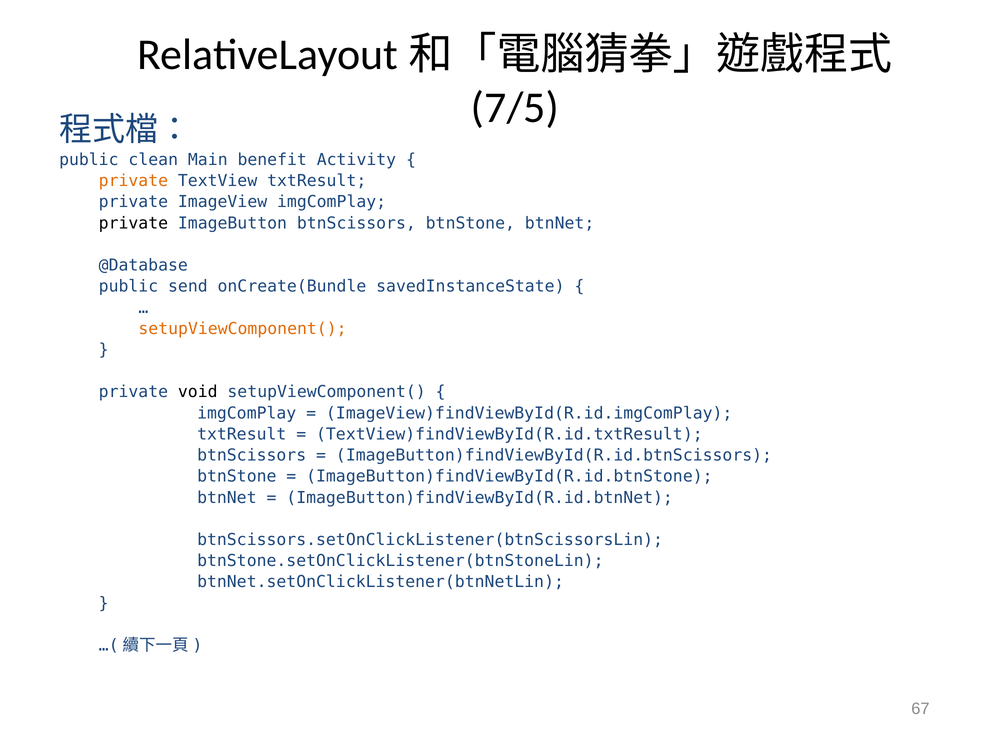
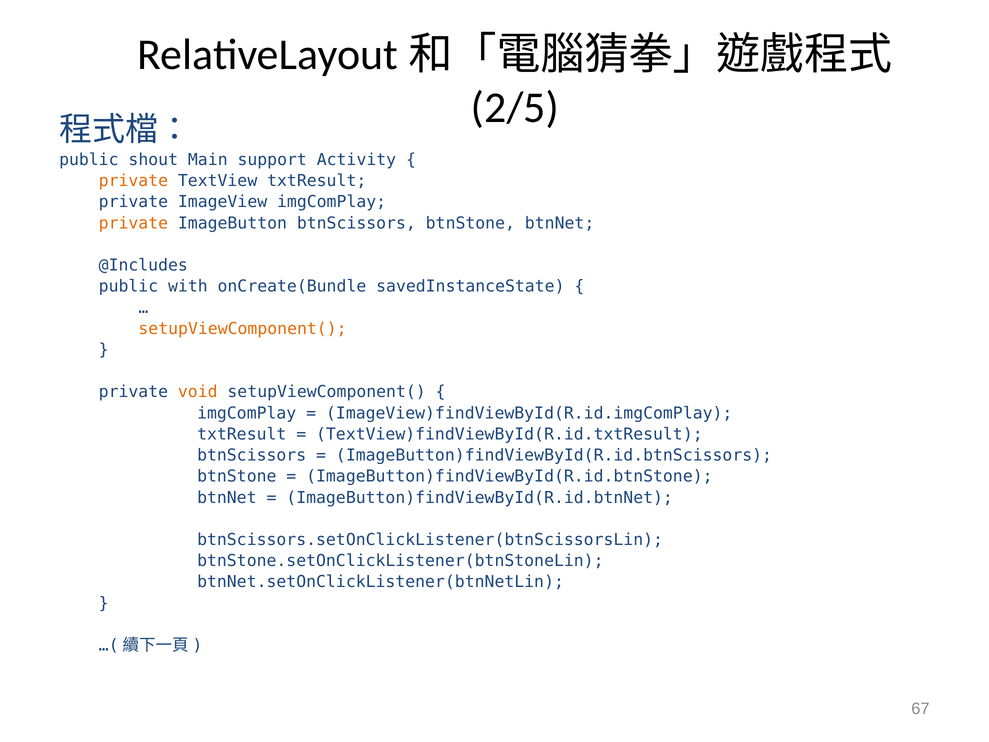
7/5: 7/5 -> 2/5
clean: clean -> shout
benefit: benefit -> support
private at (133, 223) colour: black -> orange
@Database: @Database -> @Includes
send: send -> with
void colour: black -> orange
